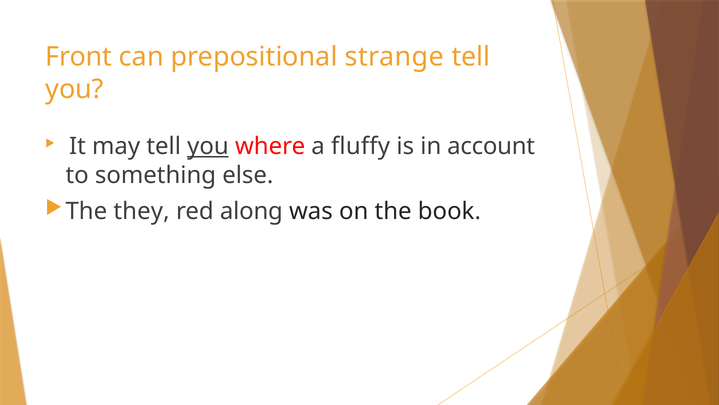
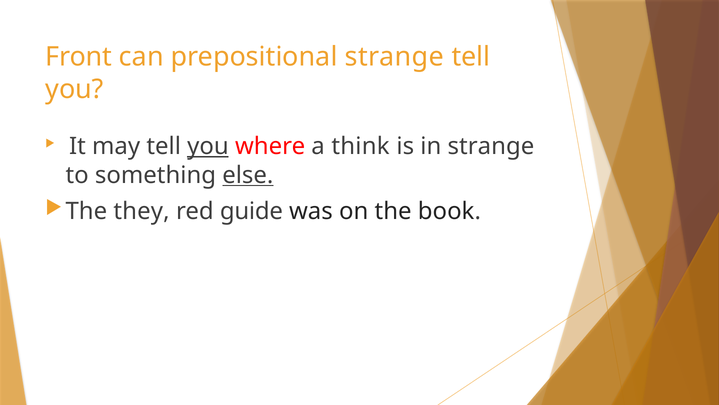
fluffy: fluffy -> think
in account: account -> strange
else underline: none -> present
along: along -> guide
